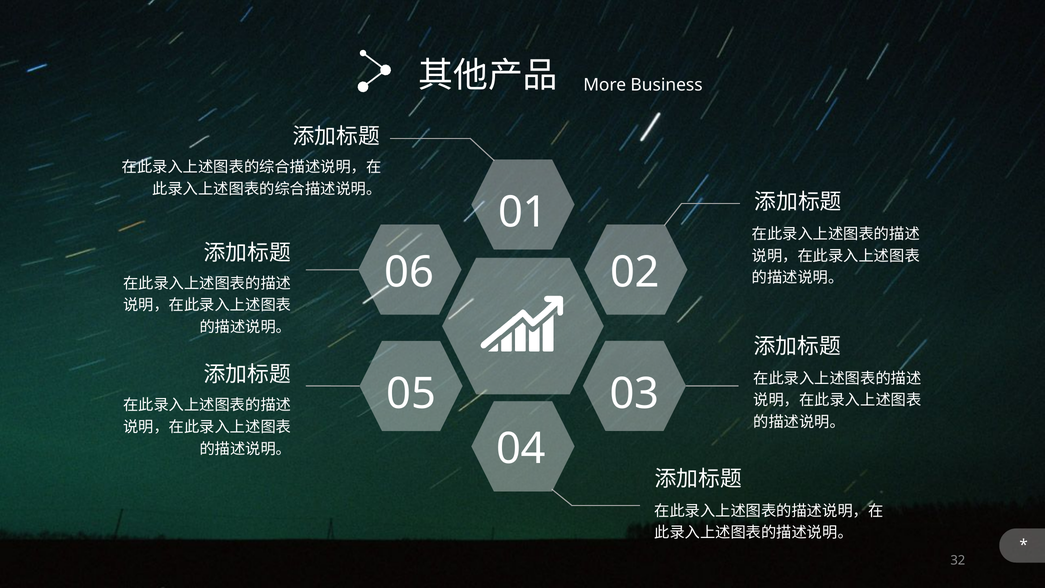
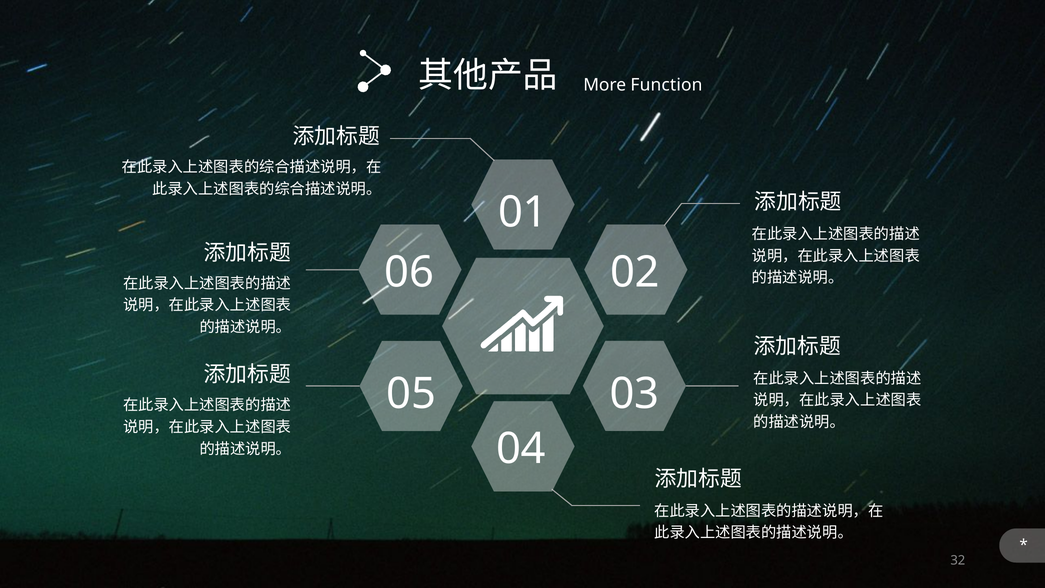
Business: Business -> Function
